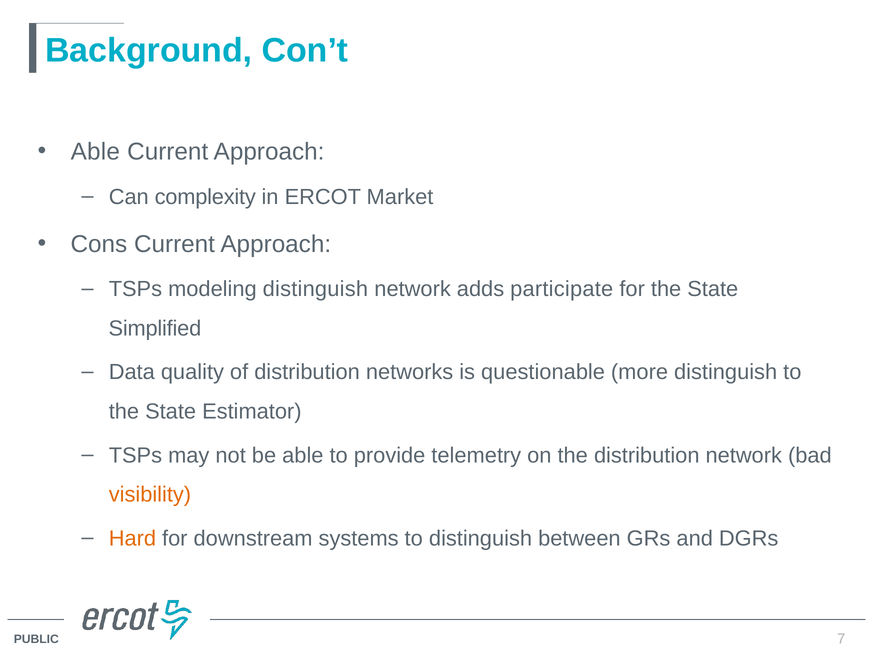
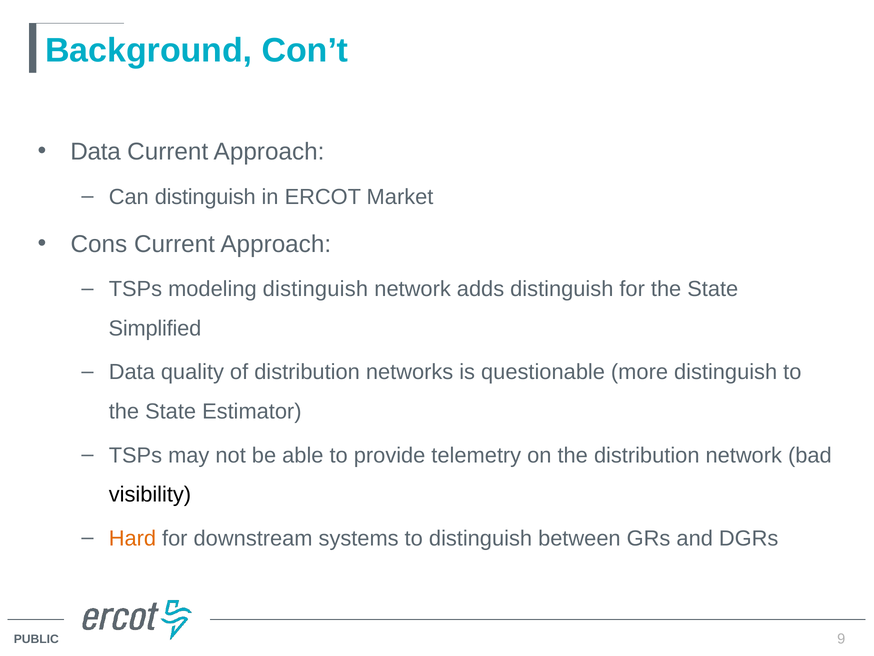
Able at (95, 152): Able -> Data
Can complexity: complexity -> distinguish
adds participate: participate -> distinguish
visibility colour: orange -> black
7: 7 -> 9
